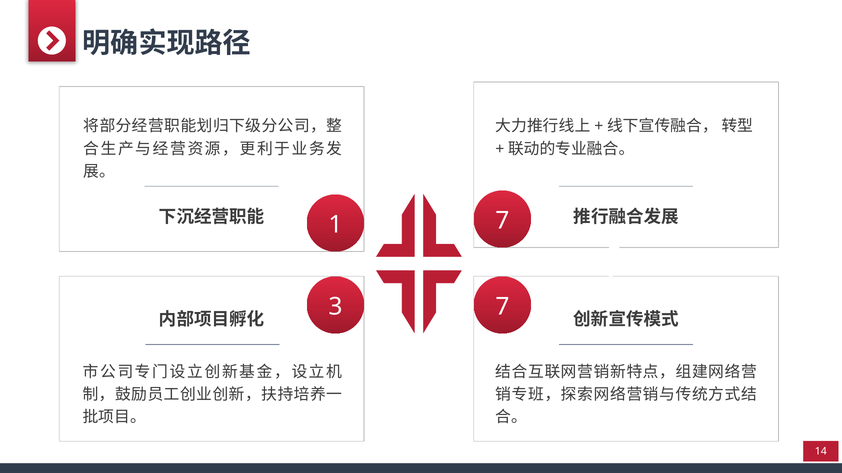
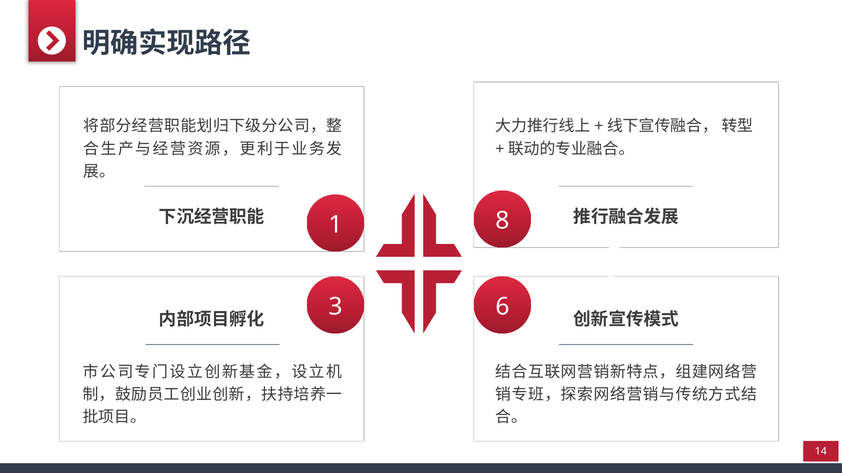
1 7: 7 -> 8
3 7: 7 -> 6
